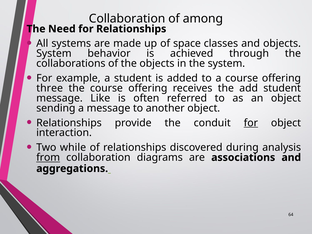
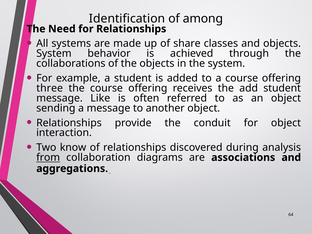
Collaboration at (127, 19): Collaboration -> Identification
space: space -> share
for at (251, 123) underline: present -> none
while: while -> know
